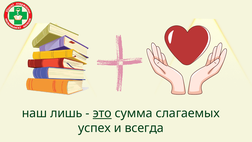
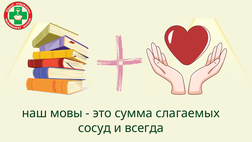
лишь: лишь -> мовы
это underline: present -> none
успех: успех -> сосуд
